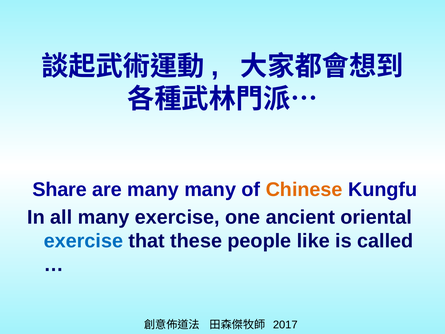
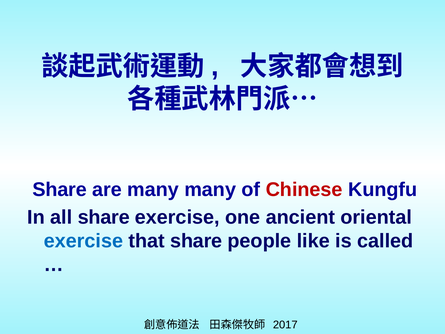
Chinese colour: orange -> red
all many: many -> share
that these: these -> share
